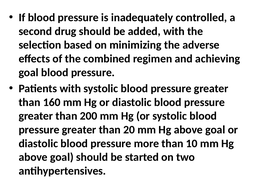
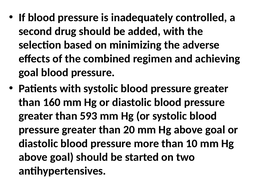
200: 200 -> 593
